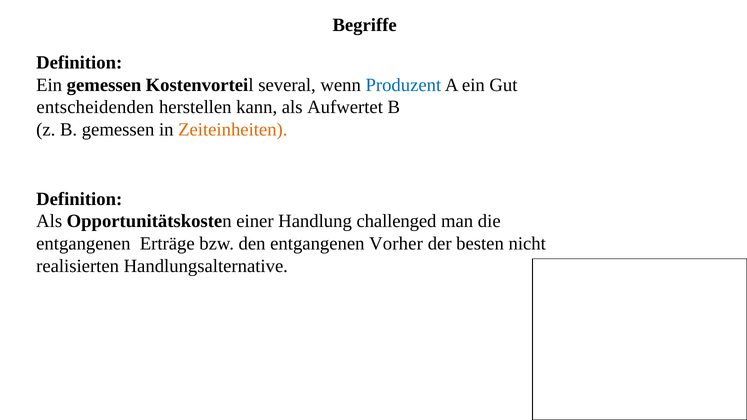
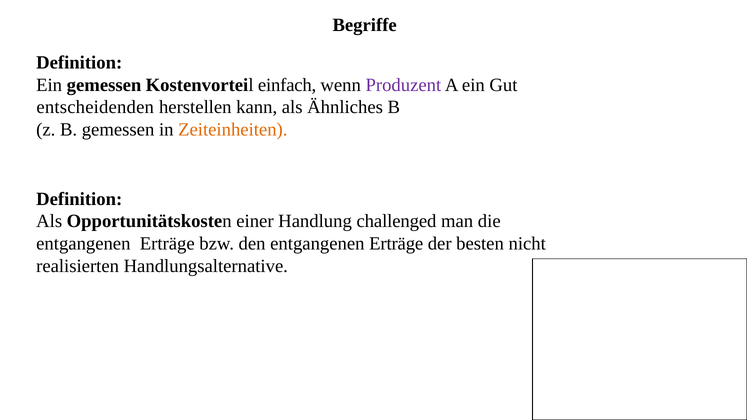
several: several -> einfach
Produzent colour: blue -> purple
Aufwertet: Aufwertet -> Ähnliches
den entgangenen Vorher: Vorher -> Erträge
